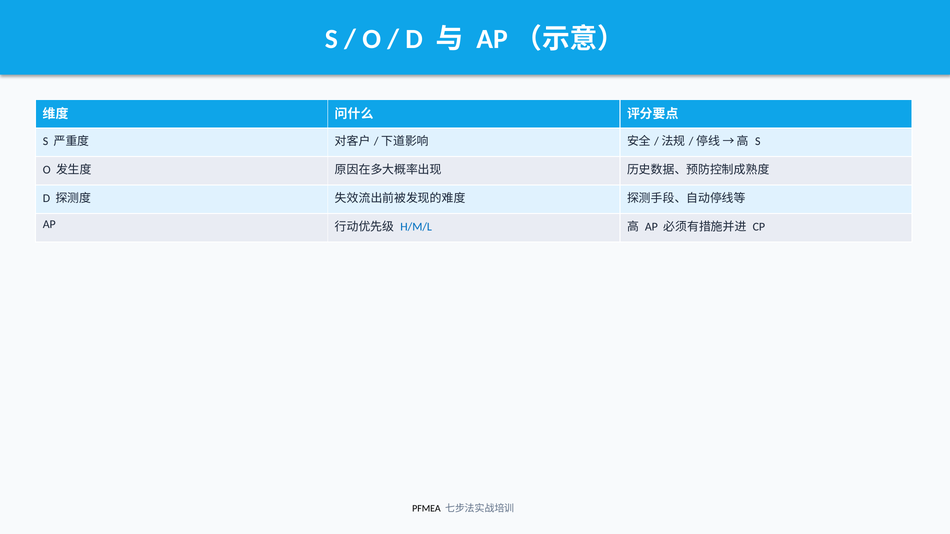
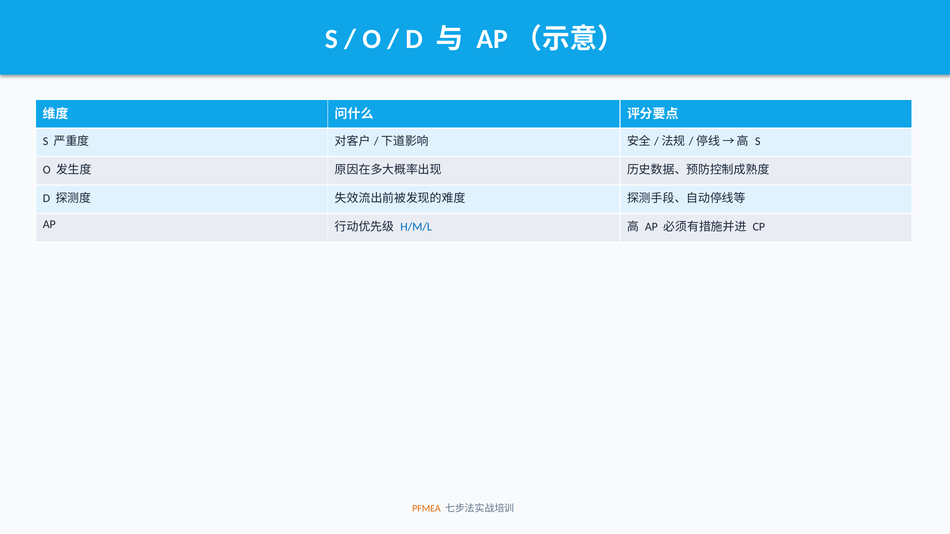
PFMEA colour: black -> orange
